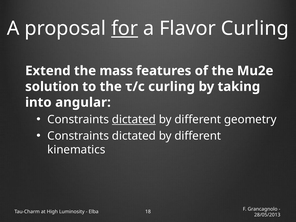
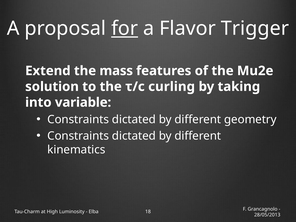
Flavor Curling: Curling -> Trigger
angular: angular -> variable
dictated at (134, 120) underline: present -> none
